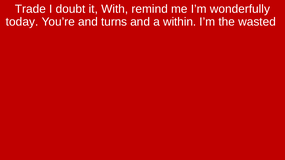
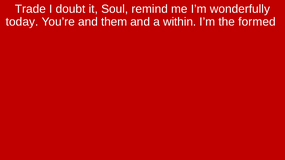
With: With -> Soul
turns: turns -> them
wasted: wasted -> formed
